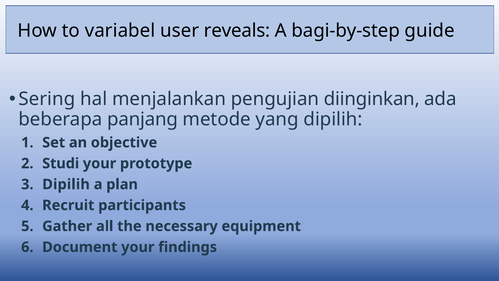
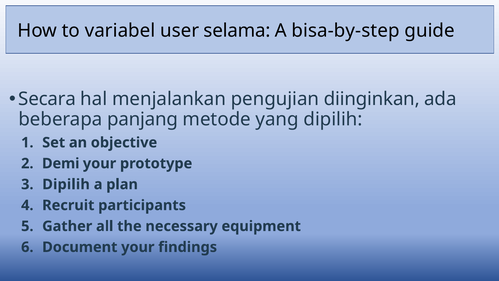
reveals: reveals -> selama
bagi-by-step: bagi-by-step -> bisa-by-step
Sering: Sering -> Secara
Studi: Studi -> Demi
